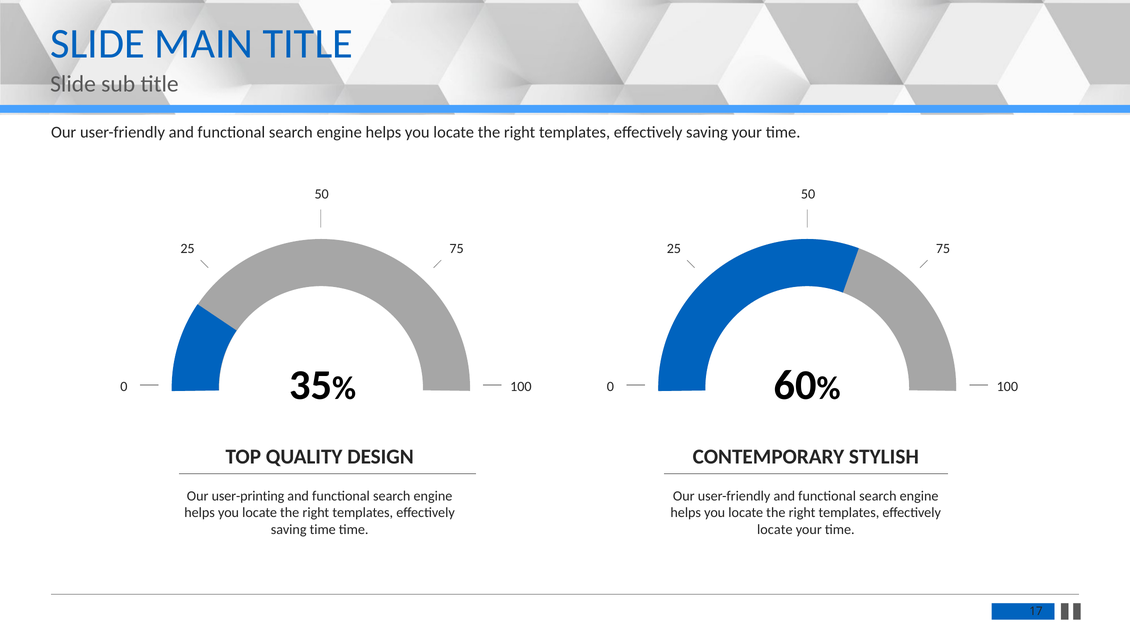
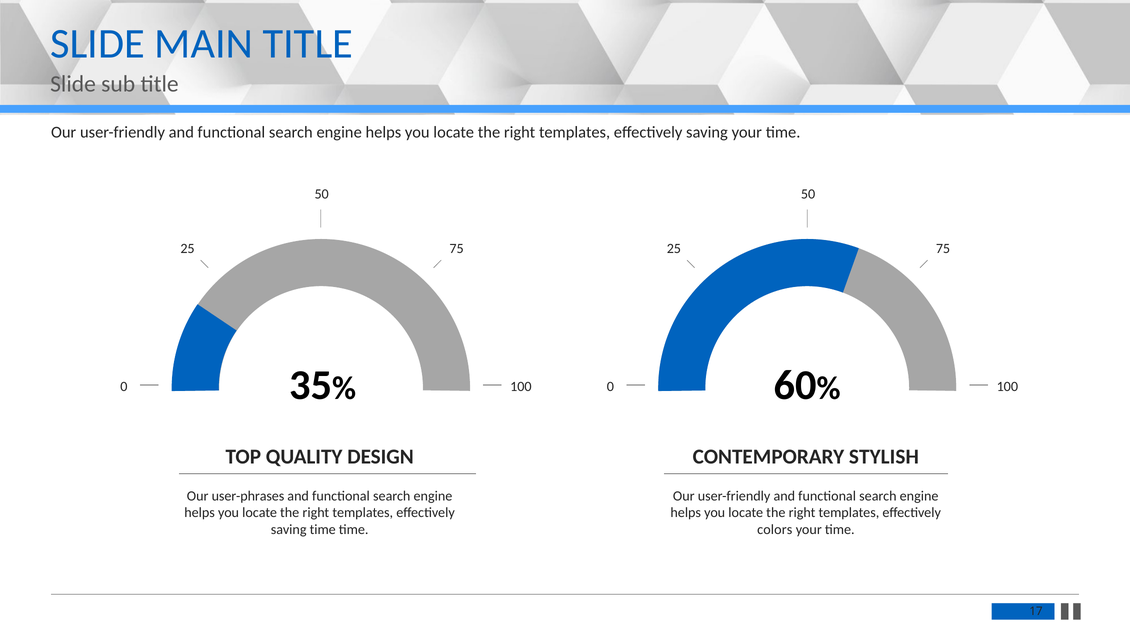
user-printing: user-printing -> user-phrases
locate at (775, 529): locate -> colors
